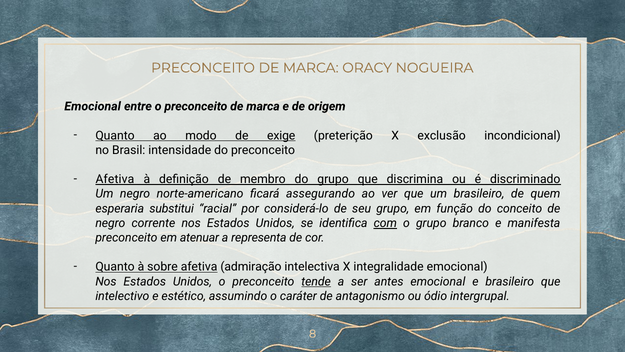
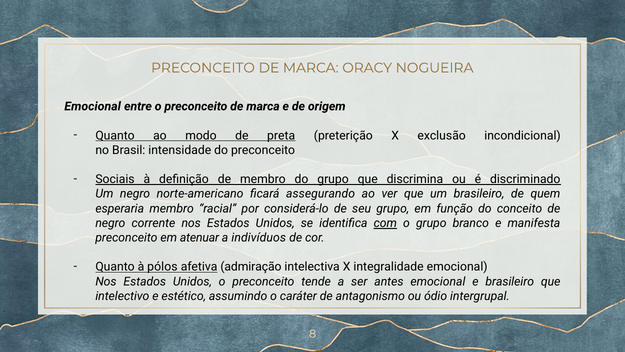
exige: exige -> preta
Afetiva at (115, 179): Afetiva -> Sociais
esperaria substitui: substitui -> membro
representa: representa -> indivíduos
sobre: sobre -> pólos
tende underline: present -> none
